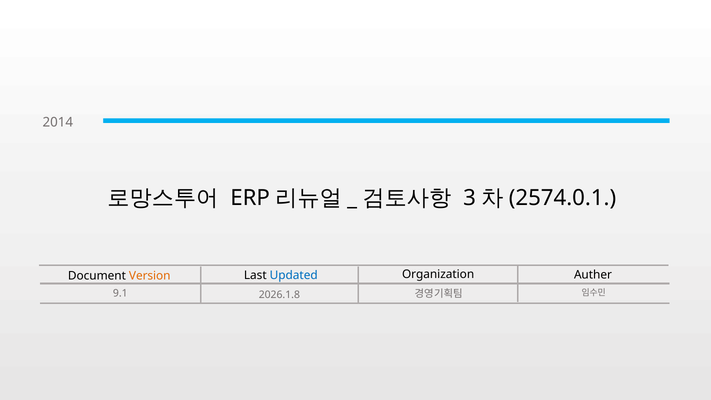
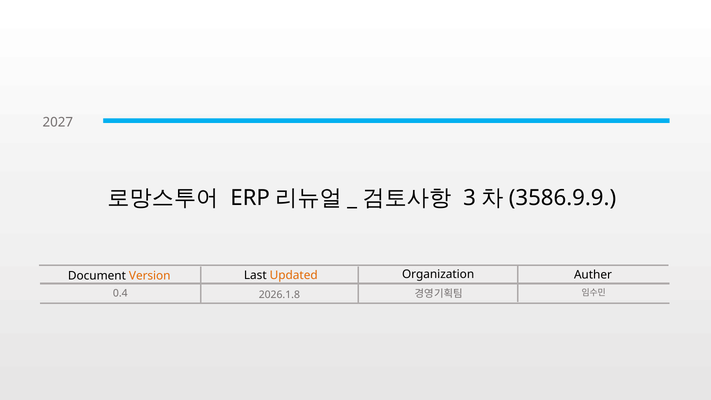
2014: 2014 -> 2027
2574.0.1: 2574.0.1 -> 3586.9.9
Updated colour: blue -> orange
9.1: 9.1 -> 0.4
